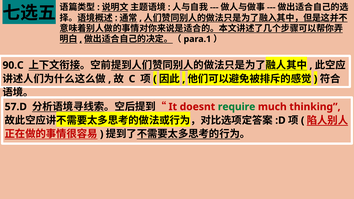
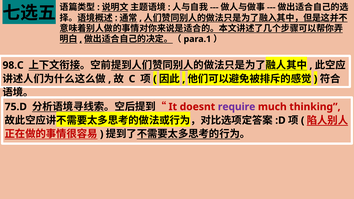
90.C: 90.C -> 98.C
57.D: 57.D -> 75.D
require colour: green -> purple
